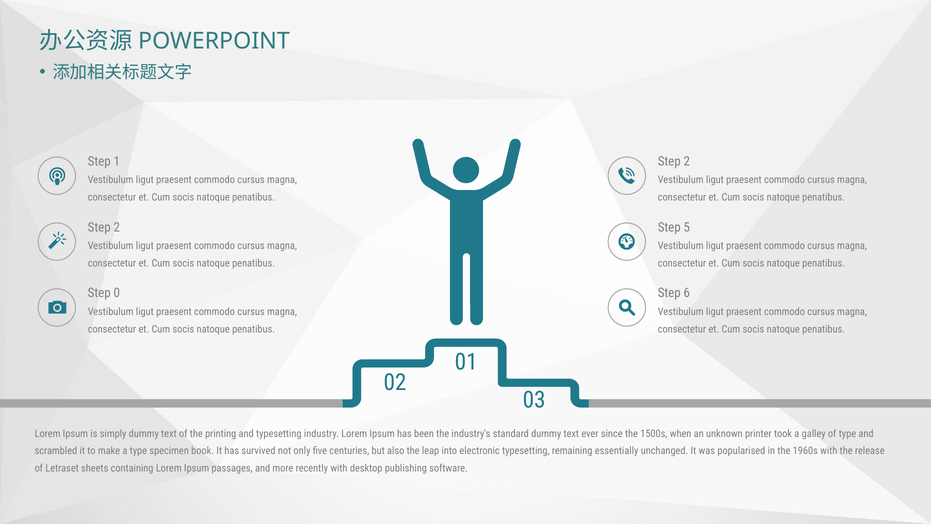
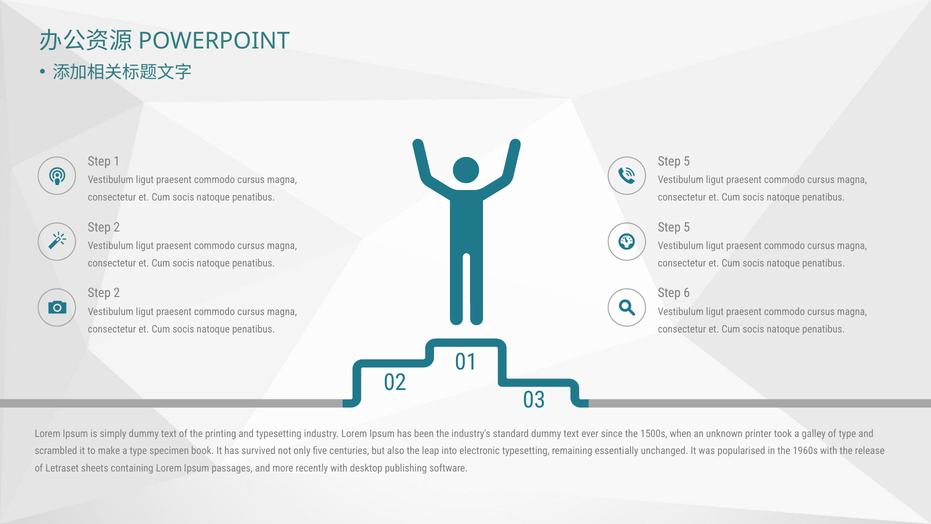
2 at (687, 161): 2 -> 5
0 at (117, 293): 0 -> 2
